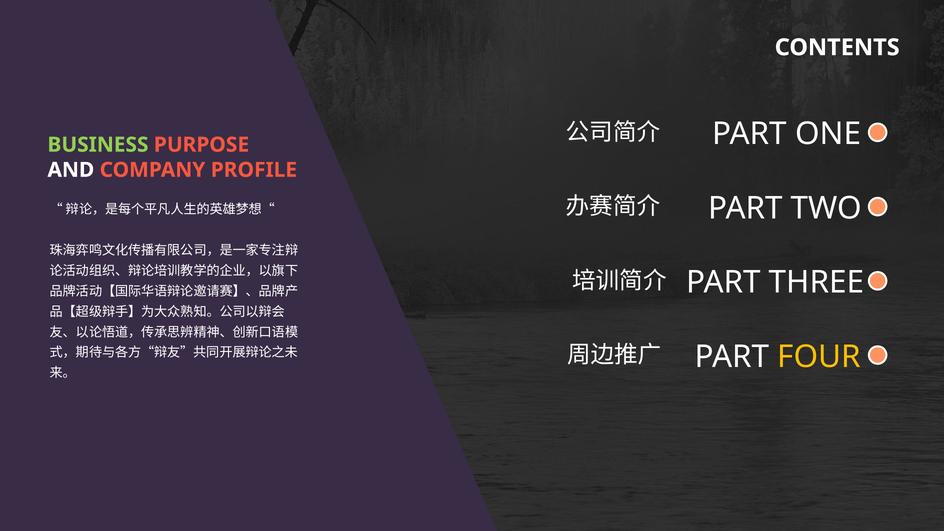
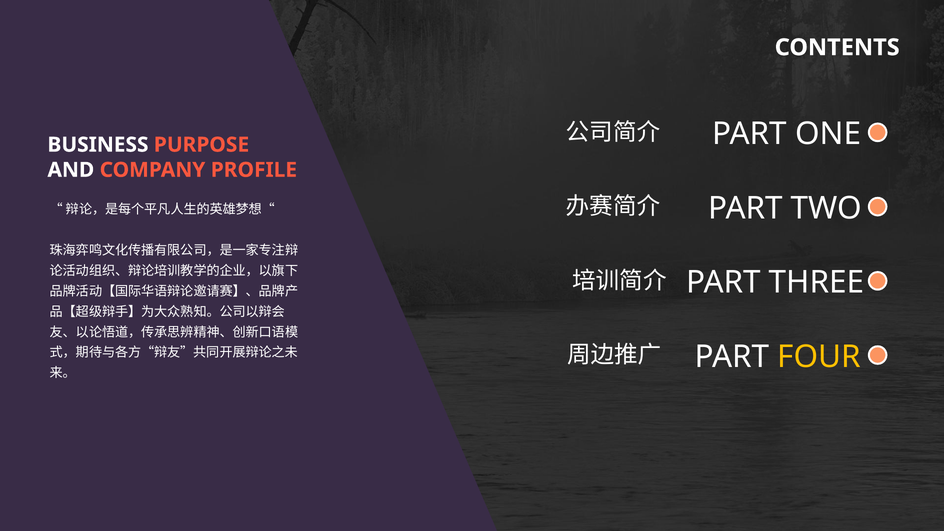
BUSINESS colour: light green -> white
